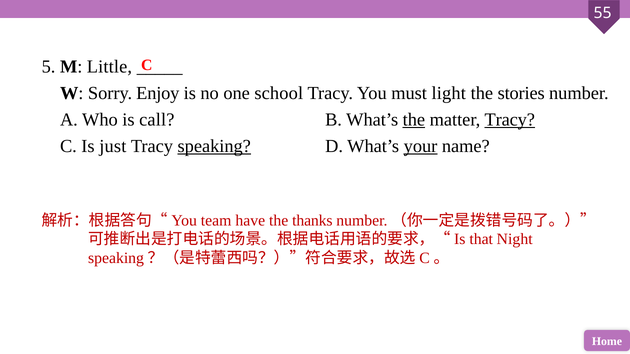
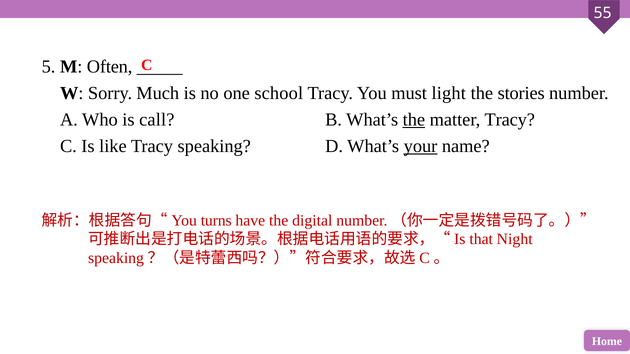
Little: Little -> Often
Enjoy: Enjoy -> Much
Tracy at (510, 120) underline: present -> none
just: just -> like
speaking underline: present -> none
team: team -> turns
thanks: thanks -> digital
